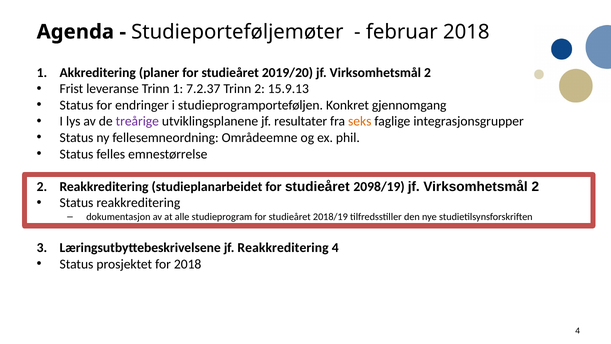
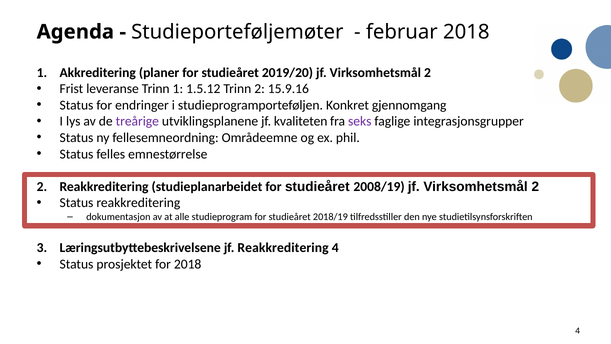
7.2.37: 7.2.37 -> 1.5.12
15.9.13: 15.9.13 -> 15.9.16
resultater: resultater -> kvaliteten
seks colour: orange -> purple
2098/19: 2098/19 -> 2008/19
